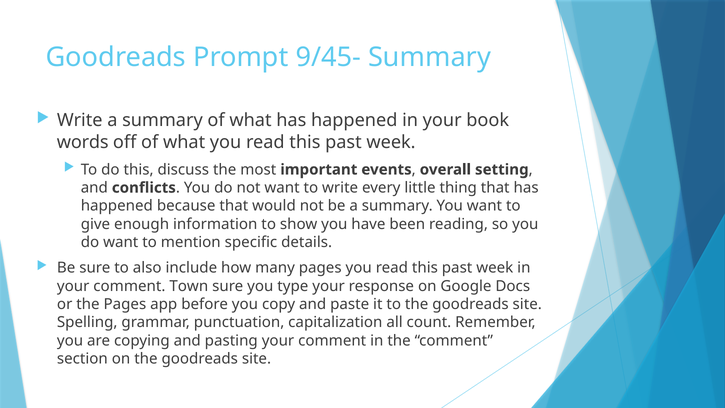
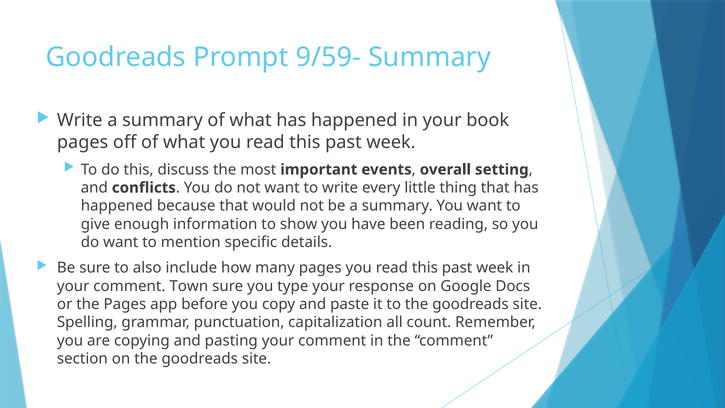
9/45-: 9/45- -> 9/59-
words at (83, 142): words -> pages
